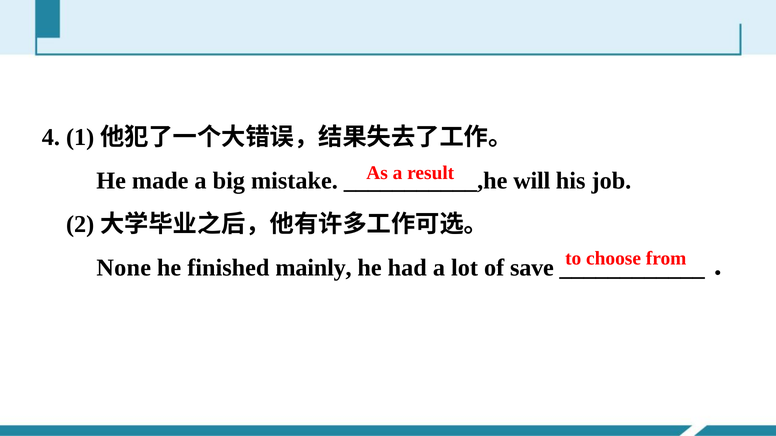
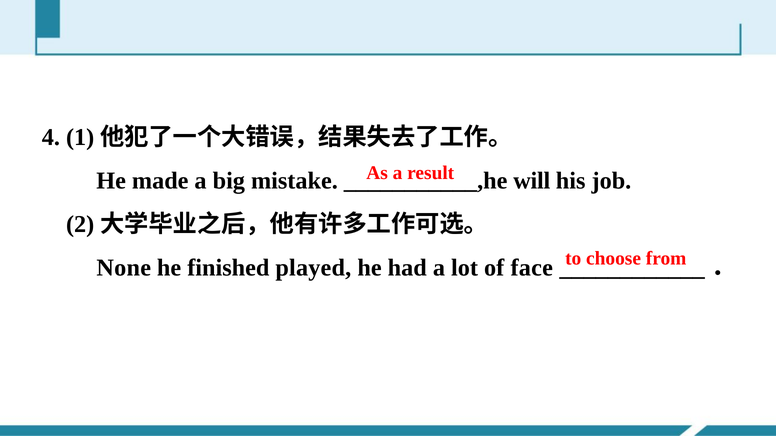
mainly: mainly -> played
save: save -> face
